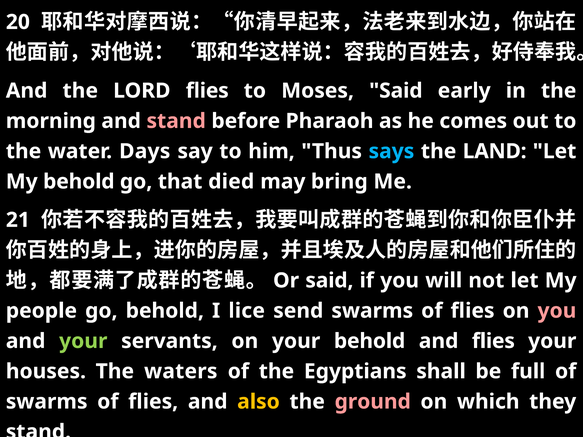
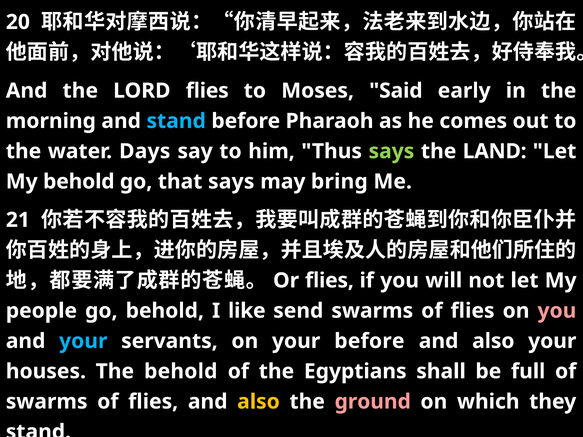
stand at (176, 121) colour: pink -> light blue
says at (391, 151) colour: light blue -> light green
that died: died -> says
said at (329, 281): said -> flies
lice: lice -> like
your at (83, 341) colour: light green -> light blue
your behold: behold -> before
flies at (493, 341): flies -> also
The waters: waters -> behold
